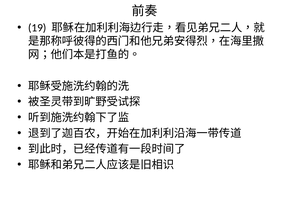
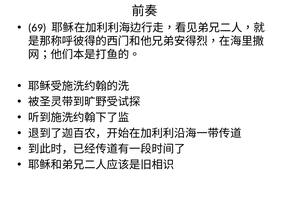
19: 19 -> 69
